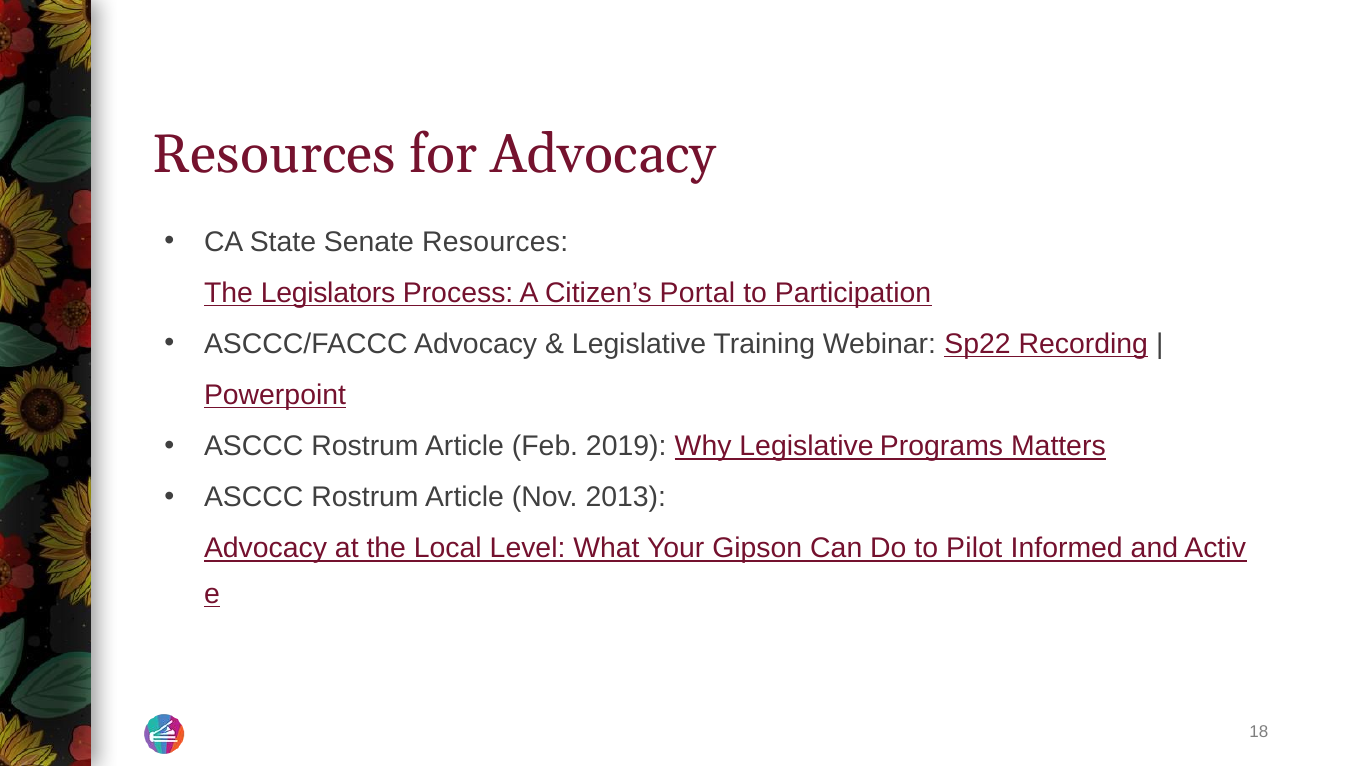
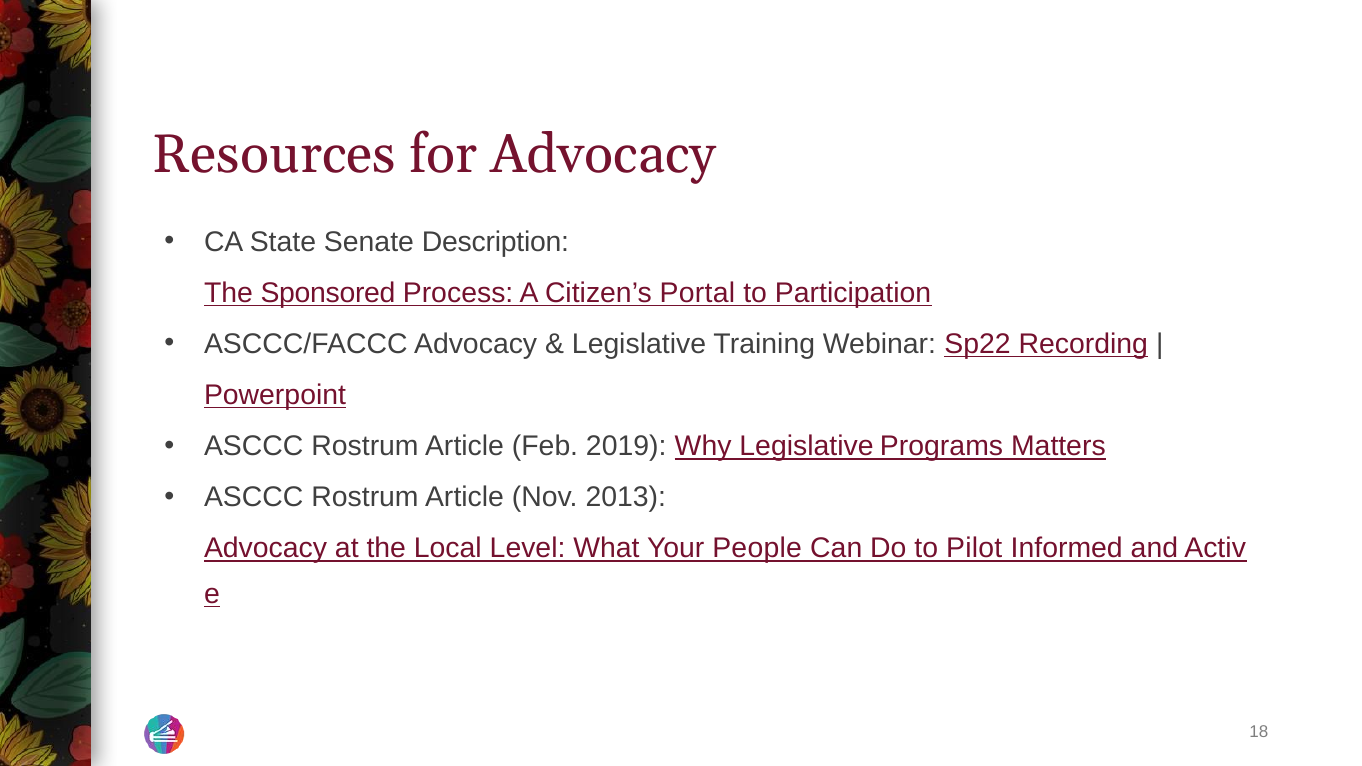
Senate Resources: Resources -> Description
Legislators: Legislators -> Sponsored
Gipson: Gipson -> People
